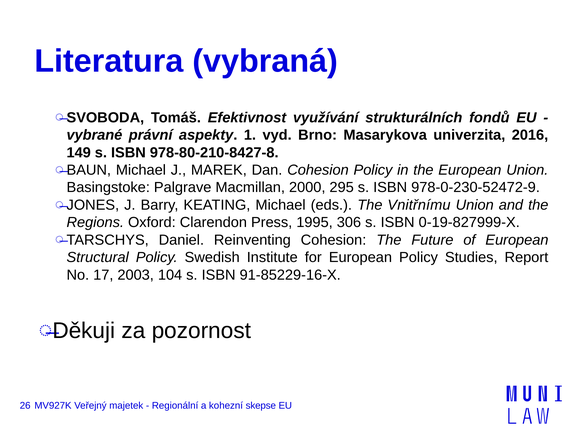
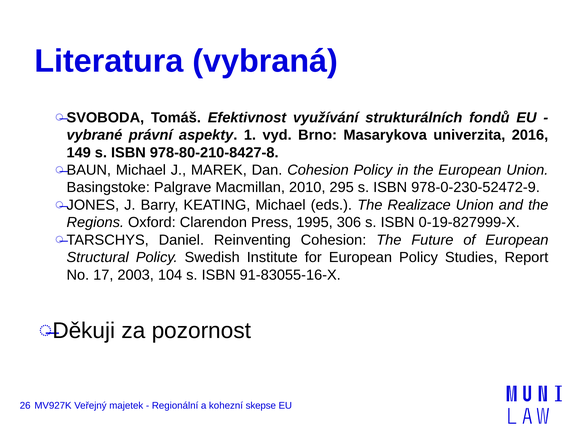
2000: 2000 -> 2010
Vnitřnímu: Vnitřnímu -> Realizace
91-85229-16-X: 91-85229-16-X -> 91-83055-16-X
